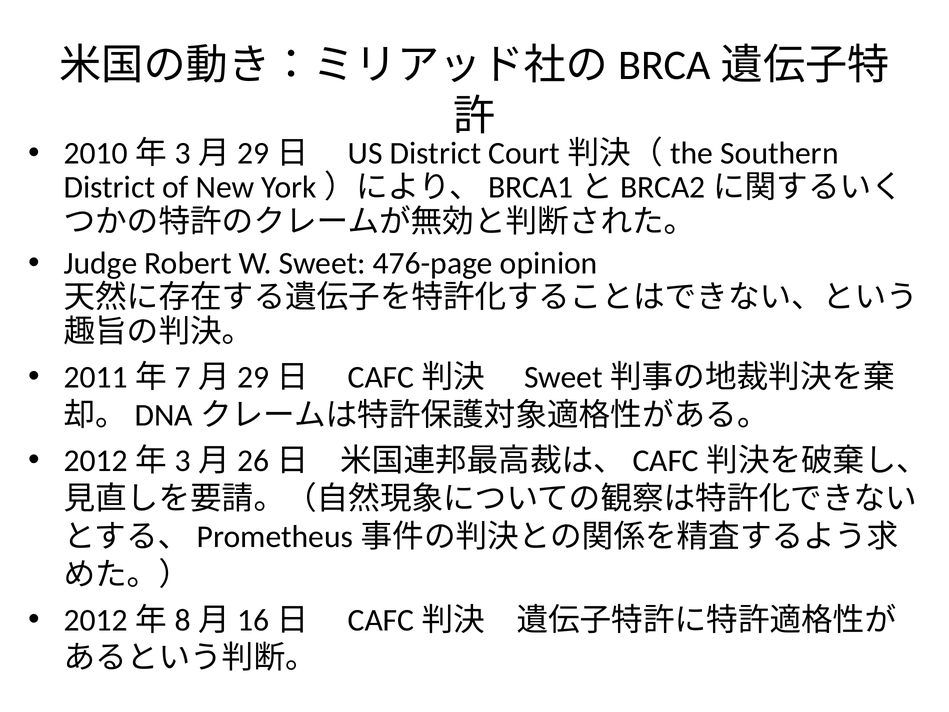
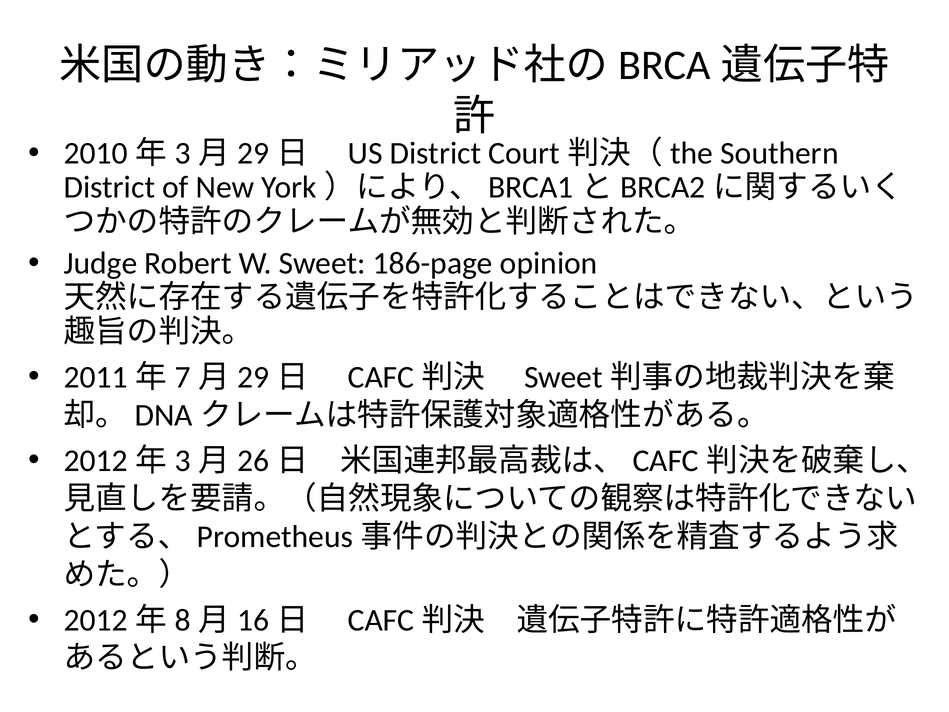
476-page: 476-page -> 186-page
